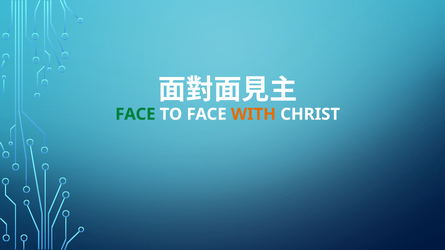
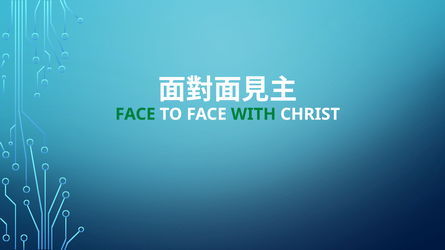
WITH colour: orange -> green
